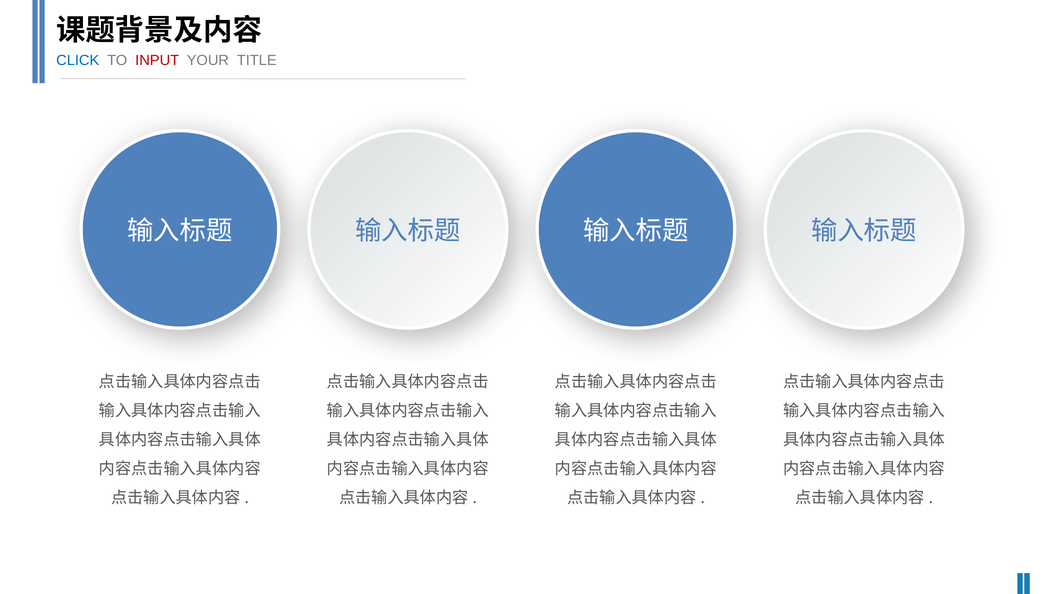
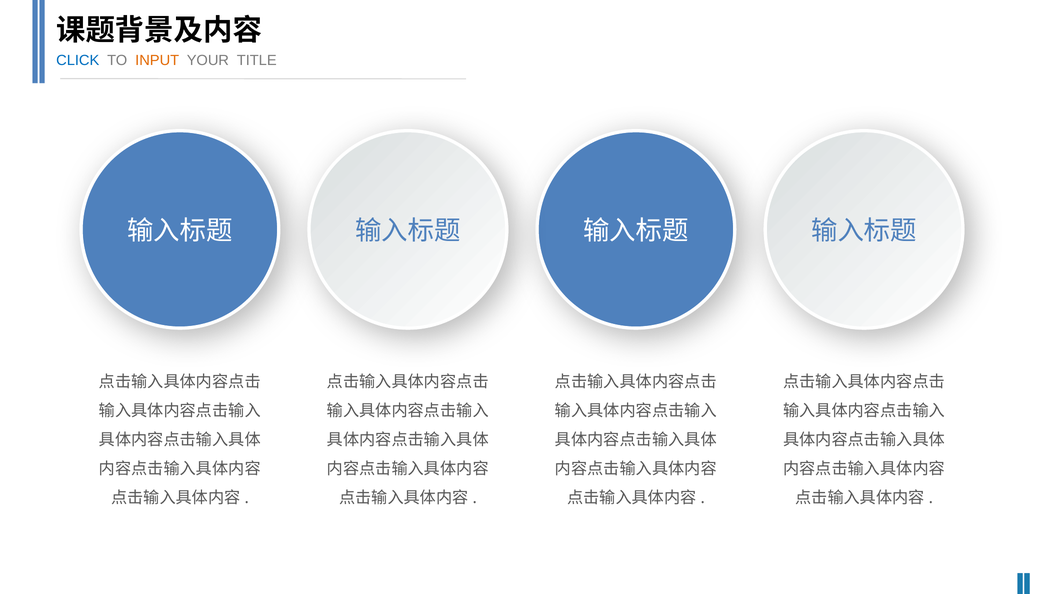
INPUT colour: red -> orange
